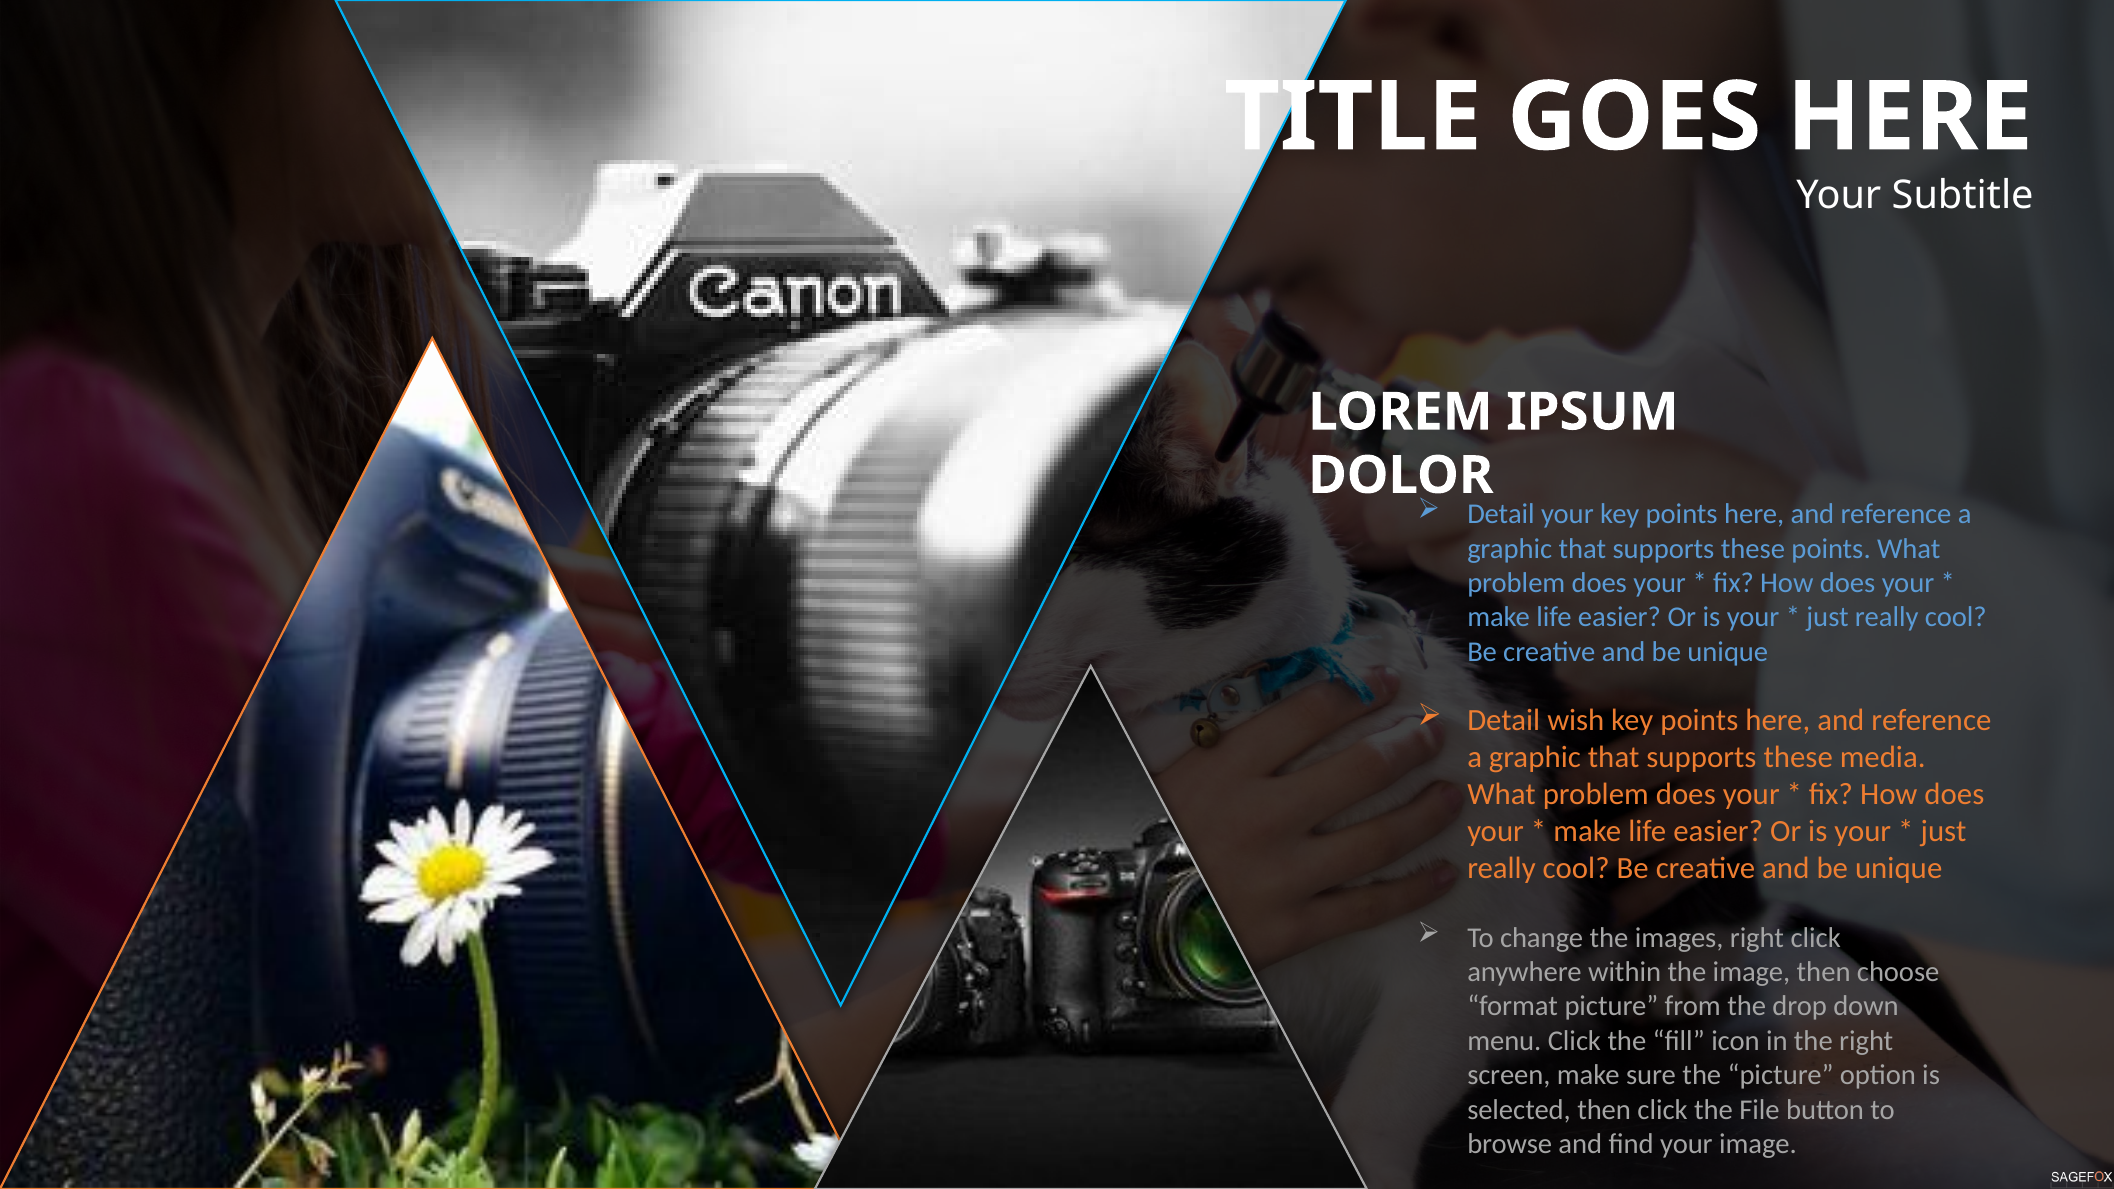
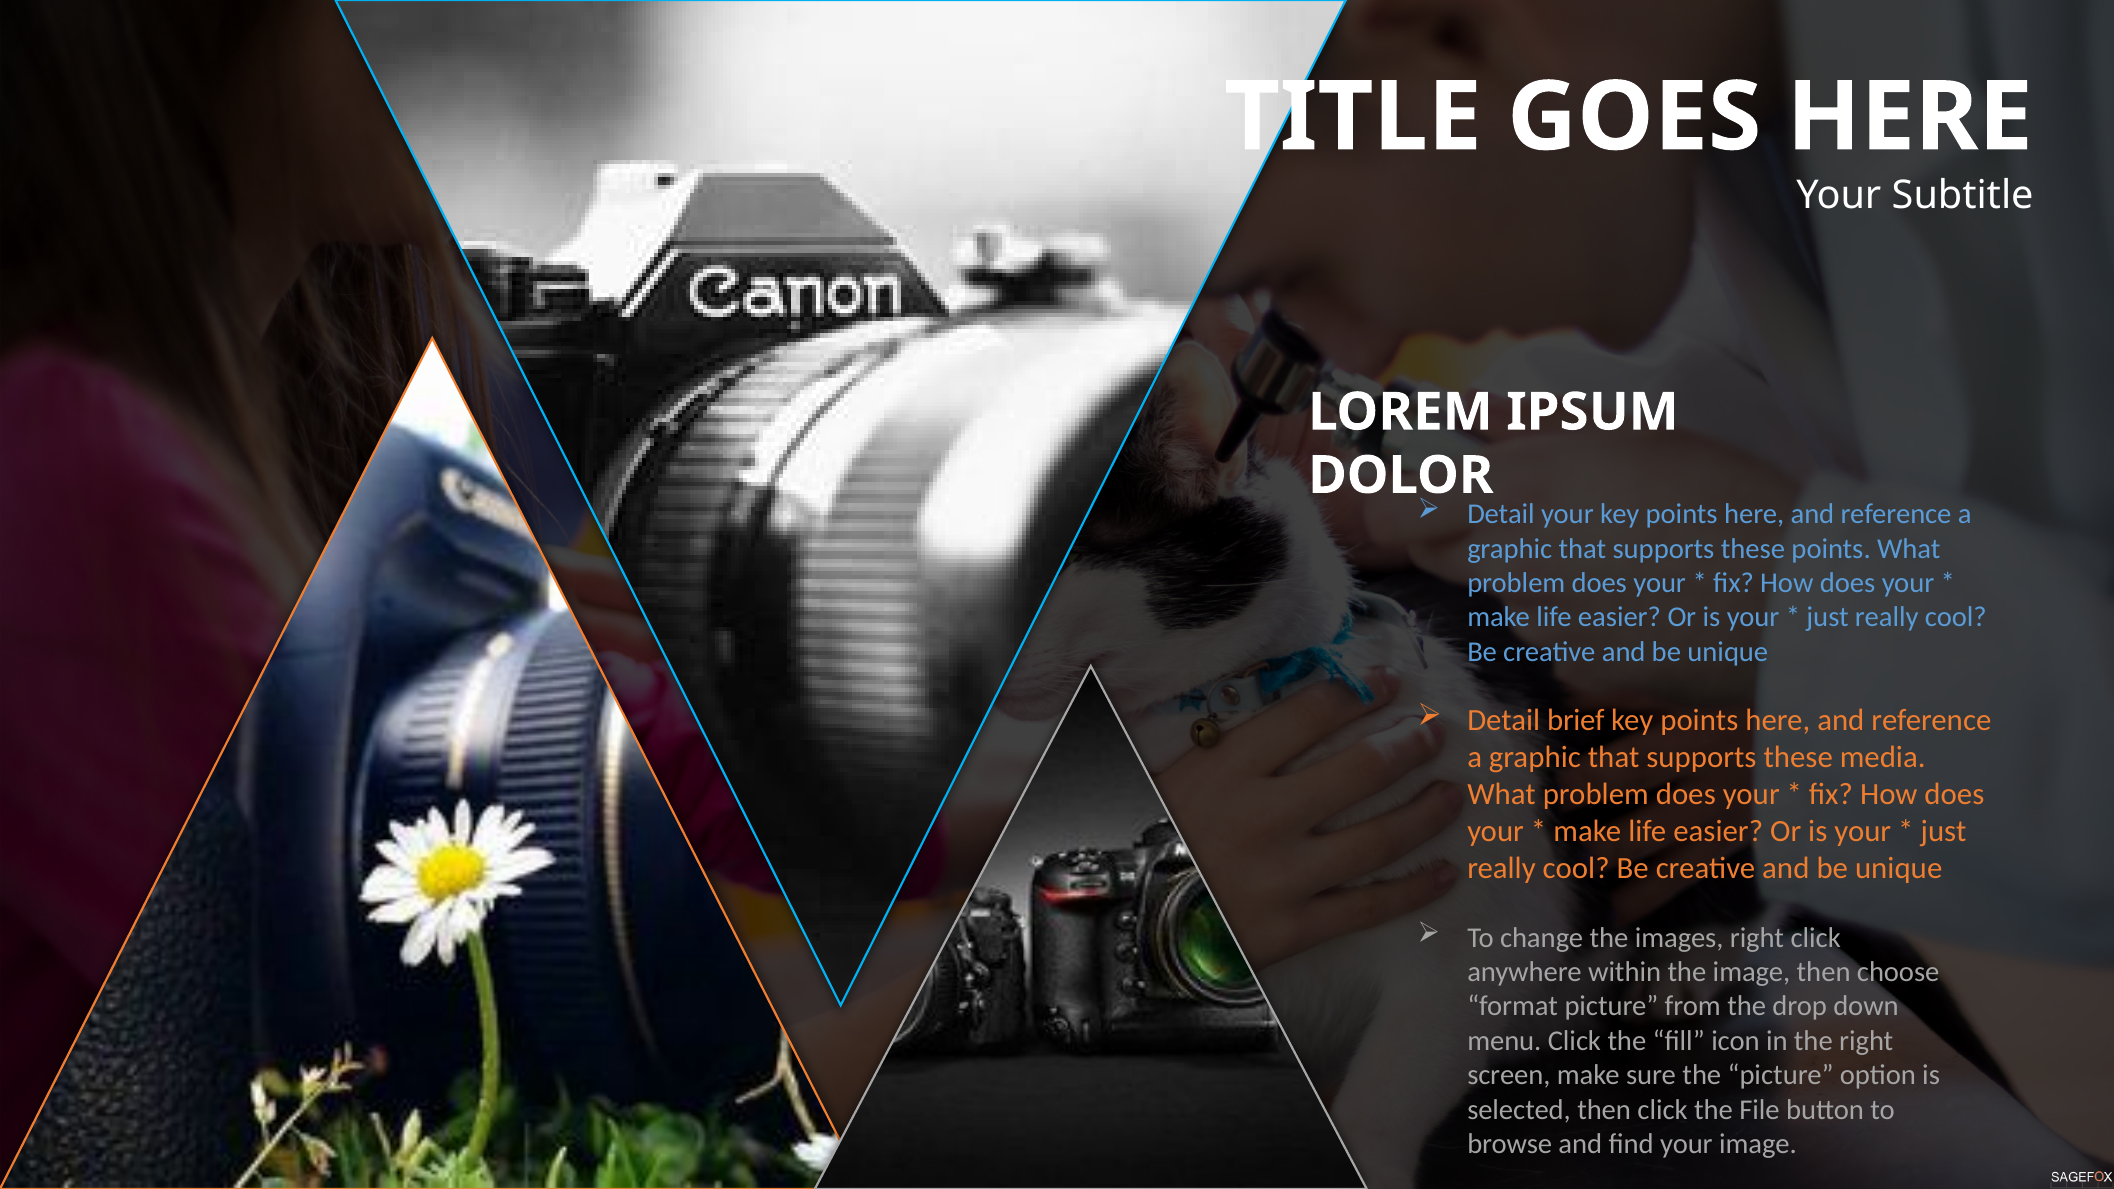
wish: wish -> brief
